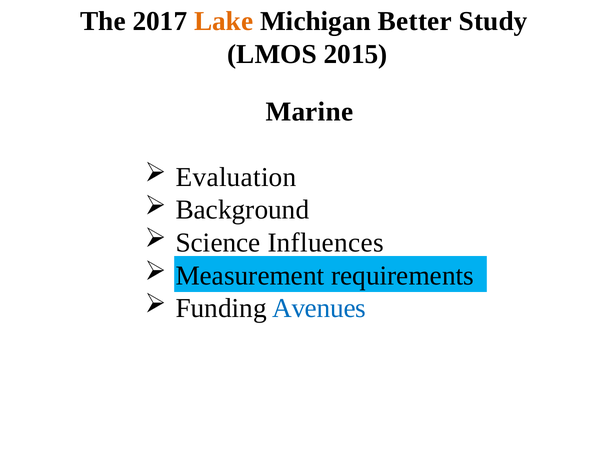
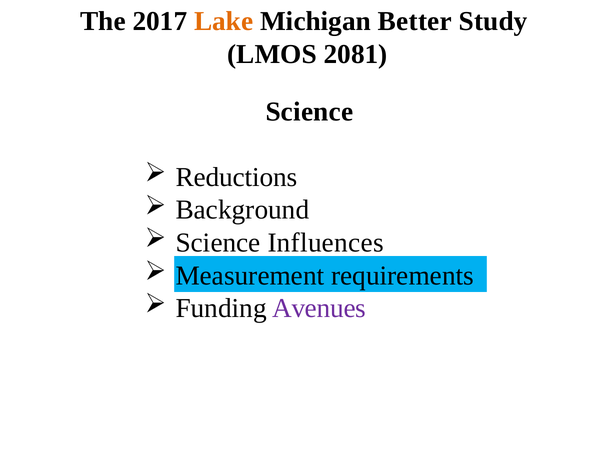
2015: 2015 -> 2081
Marine at (309, 112): Marine -> Science
Evaluation: Evaluation -> Reductions
Avenues colour: blue -> purple
